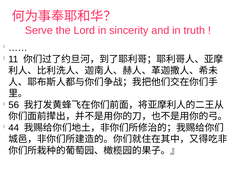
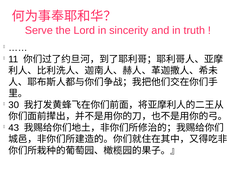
56: 56 -> 30
44: 44 -> 43
